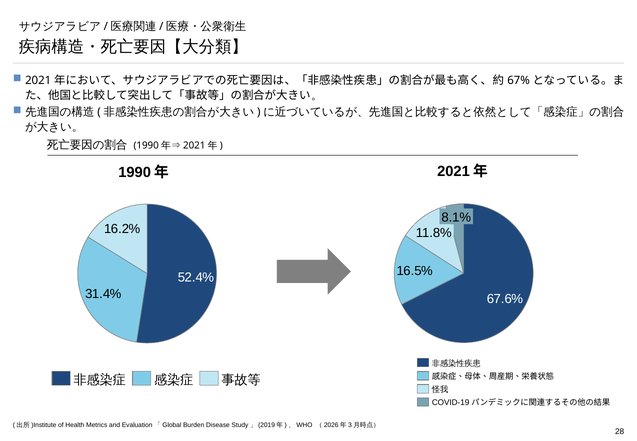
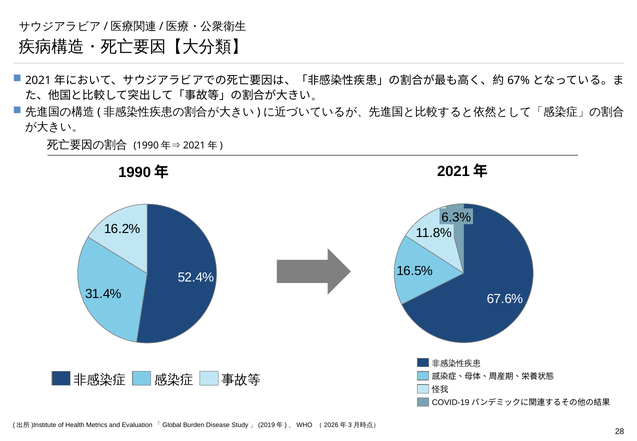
8.1%: 8.1% -> 6.3%
